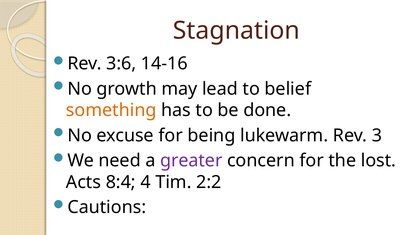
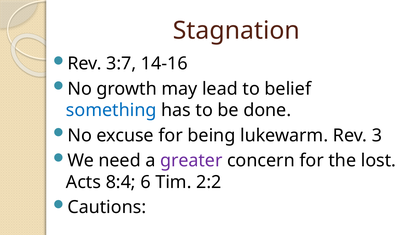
3:6: 3:6 -> 3:7
something colour: orange -> blue
4: 4 -> 6
